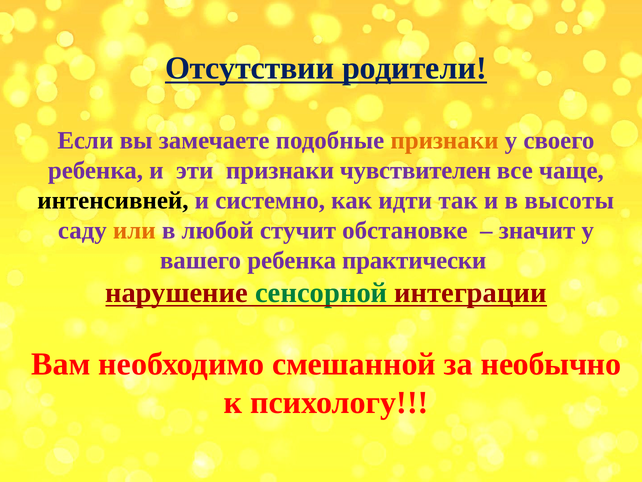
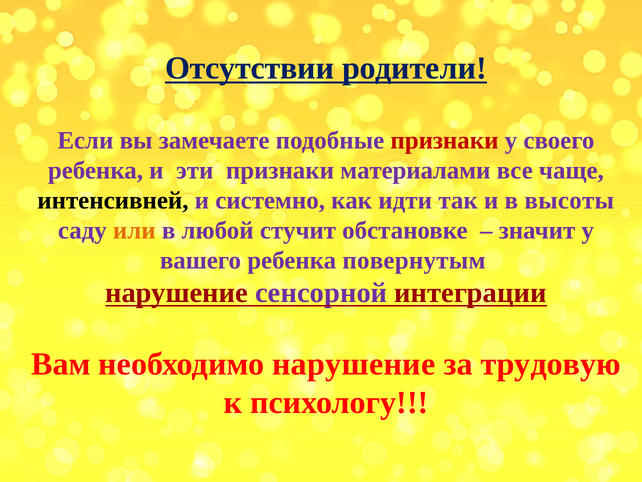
признаки at (444, 140) colour: orange -> red
чувствителен: чувствителен -> материалами
практически: практически -> повернутым
сенсорной colour: green -> purple
необходимо смешанной: смешанной -> нарушение
необычно: необычно -> трудовую
